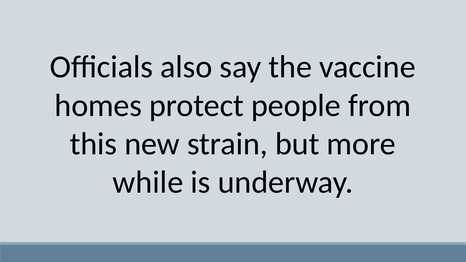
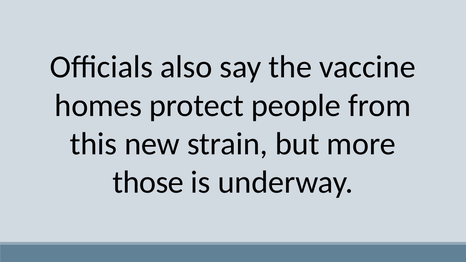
while: while -> those
